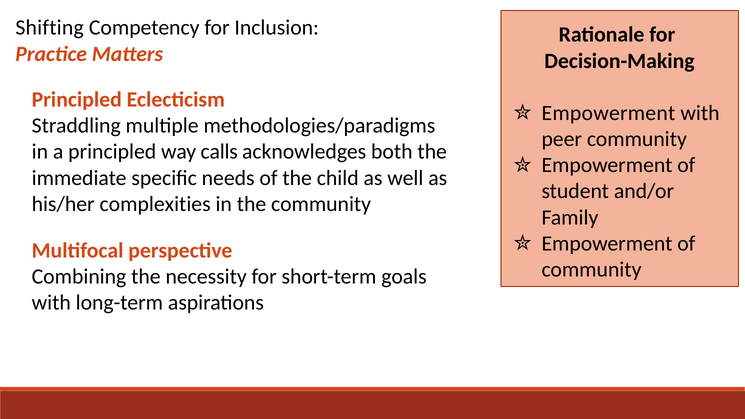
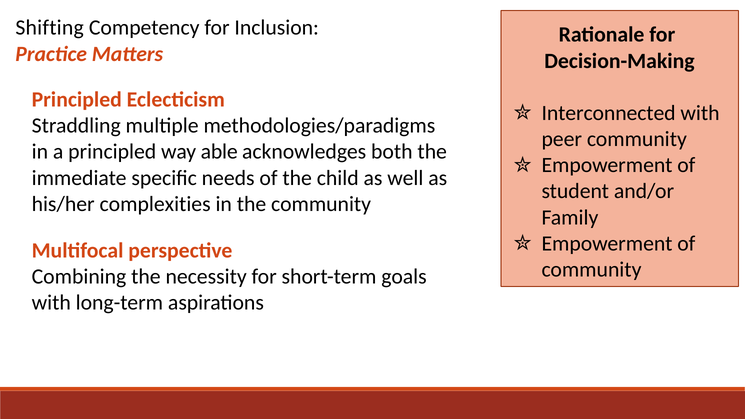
Empowerment at (608, 113): Empowerment -> Interconnected
calls: calls -> able
